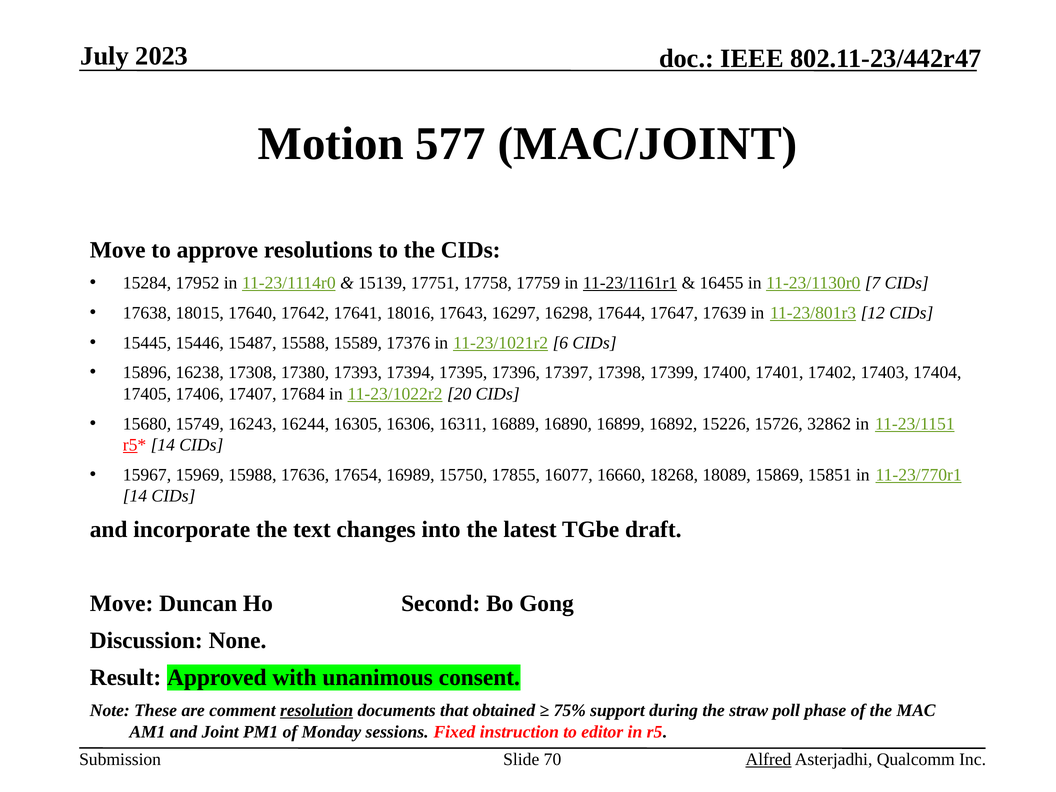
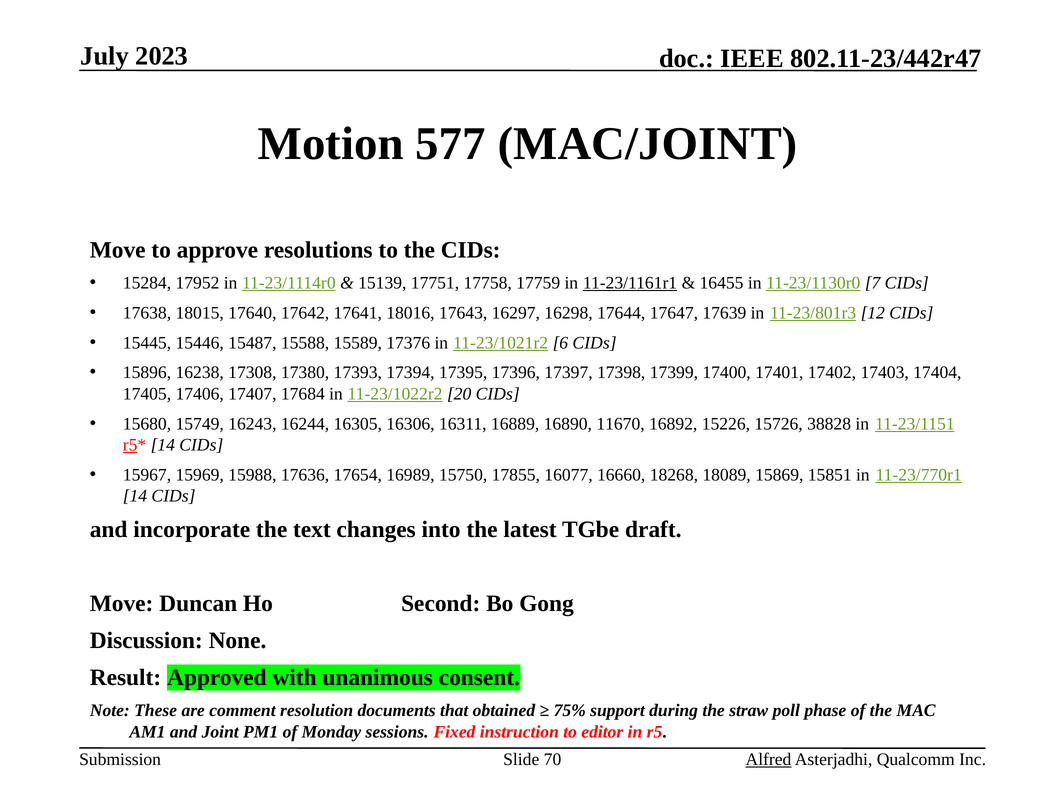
16899: 16899 -> 11670
32862: 32862 -> 38828
resolution underline: present -> none
